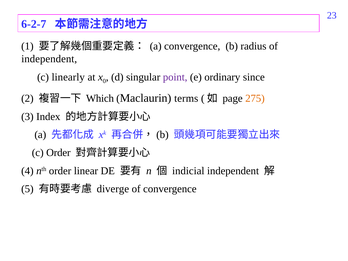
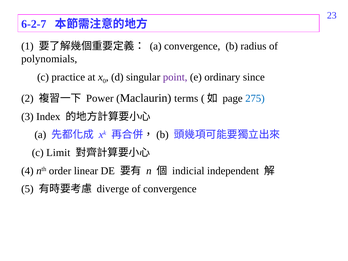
independent at (49, 59): independent -> polynomials
linearly: linearly -> practice
Which: Which -> Power
275 colour: orange -> blue
c Order: Order -> Limit
